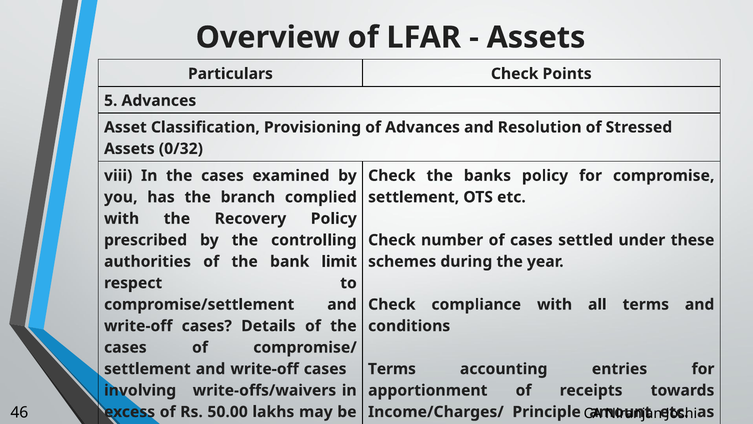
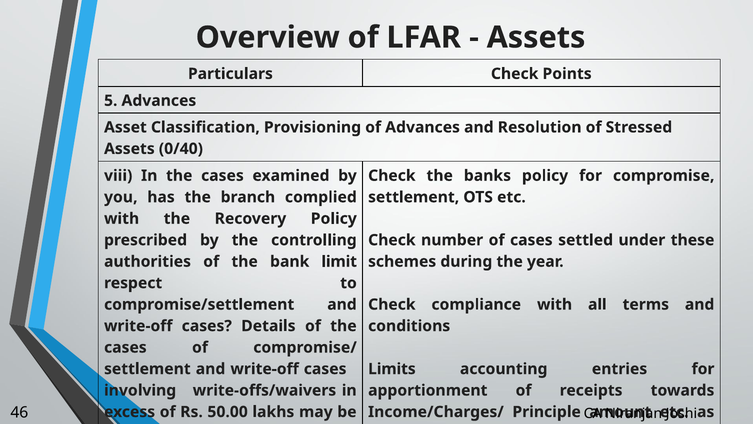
0/32: 0/32 -> 0/40
Terms at (392, 369): Terms -> Limits
